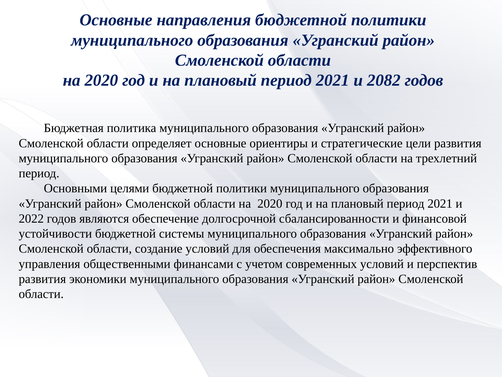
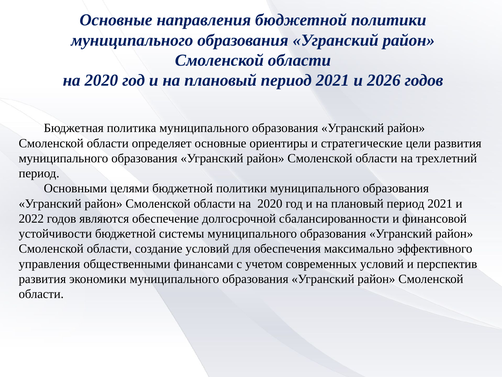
2082: 2082 -> 2026
